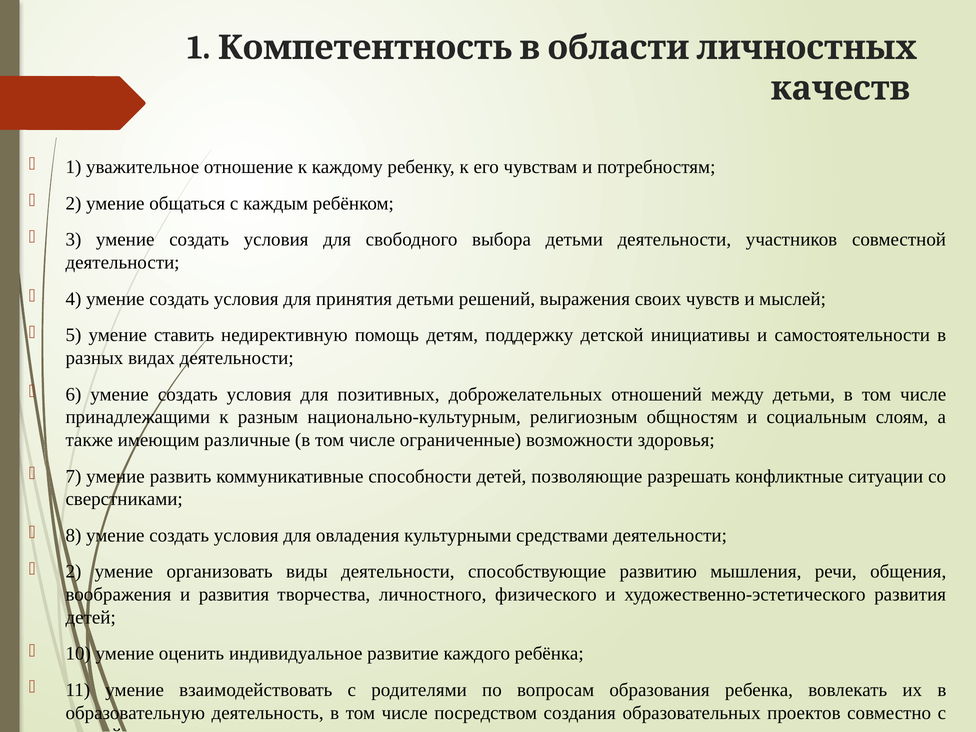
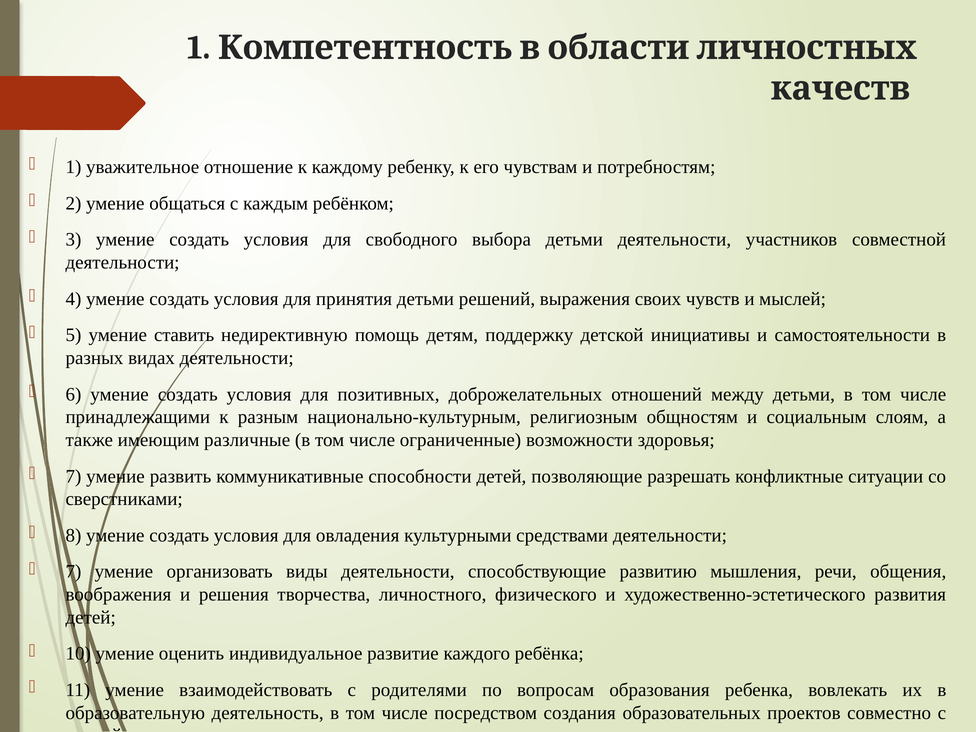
2 at (73, 572): 2 -> 7
и развития: развития -> решения
